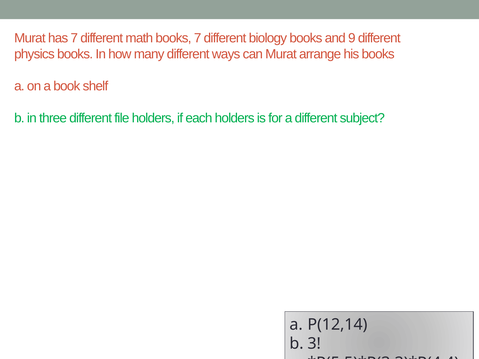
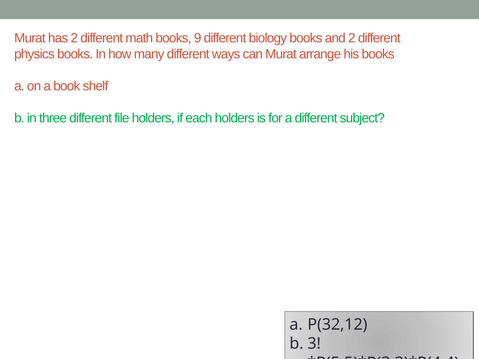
has 7: 7 -> 2
books 7: 7 -> 9
and 9: 9 -> 2
P(12,14: P(12,14 -> P(32,12
